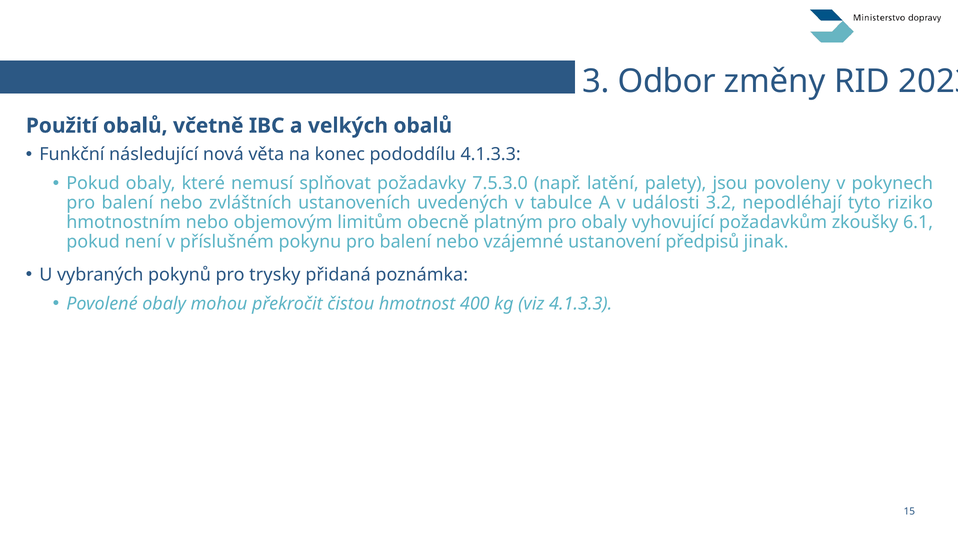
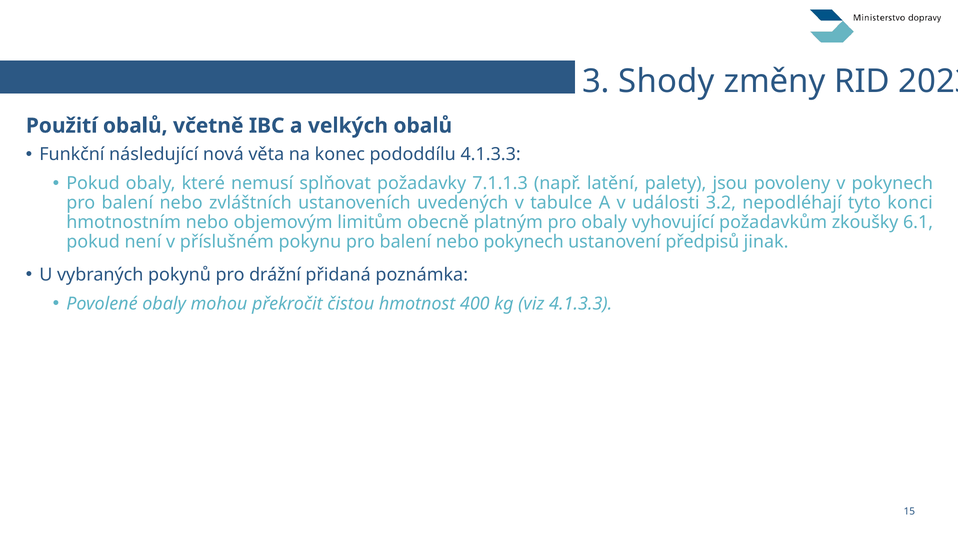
Odbor: Odbor -> Shody
7.5.3.0: 7.5.3.0 -> 7.1.1.3
riziko: riziko -> konci
nebo vzájemné: vzájemné -> pokynech
trysky: trysky -> drážní
